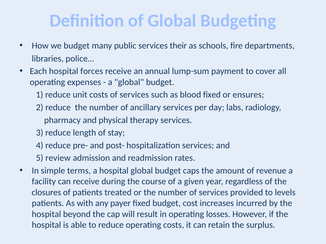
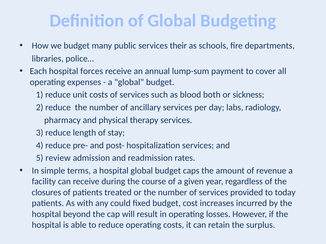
blood fixed: fixed -> both
ensures: ensures -> sickness
levels: levels -> today
payer: payer -> could
